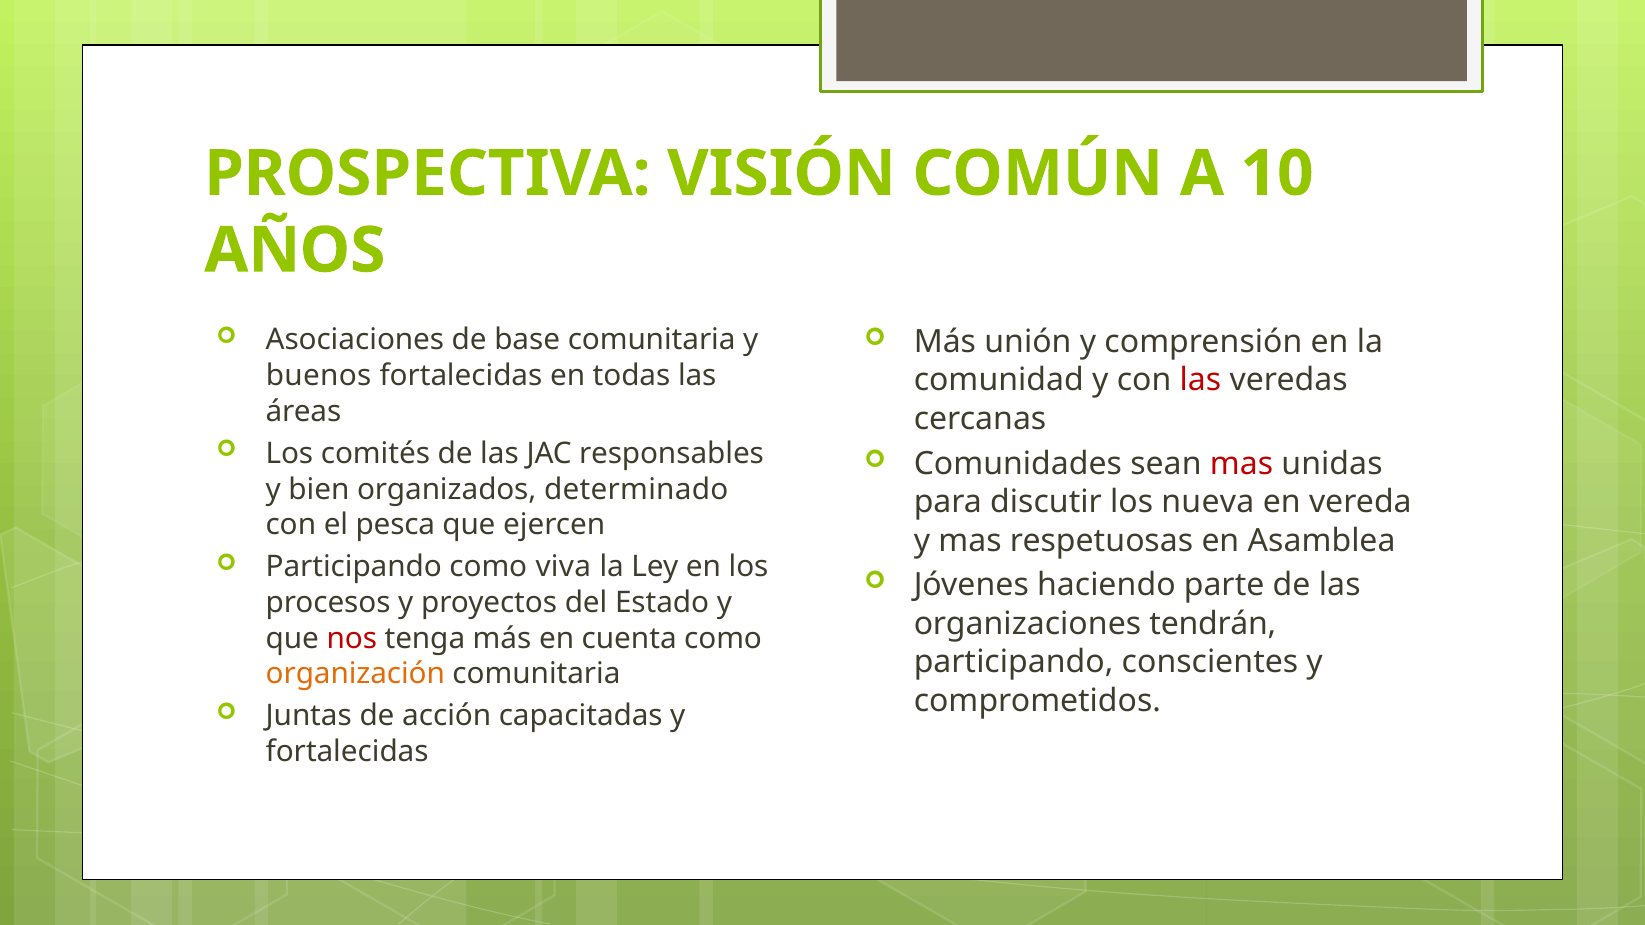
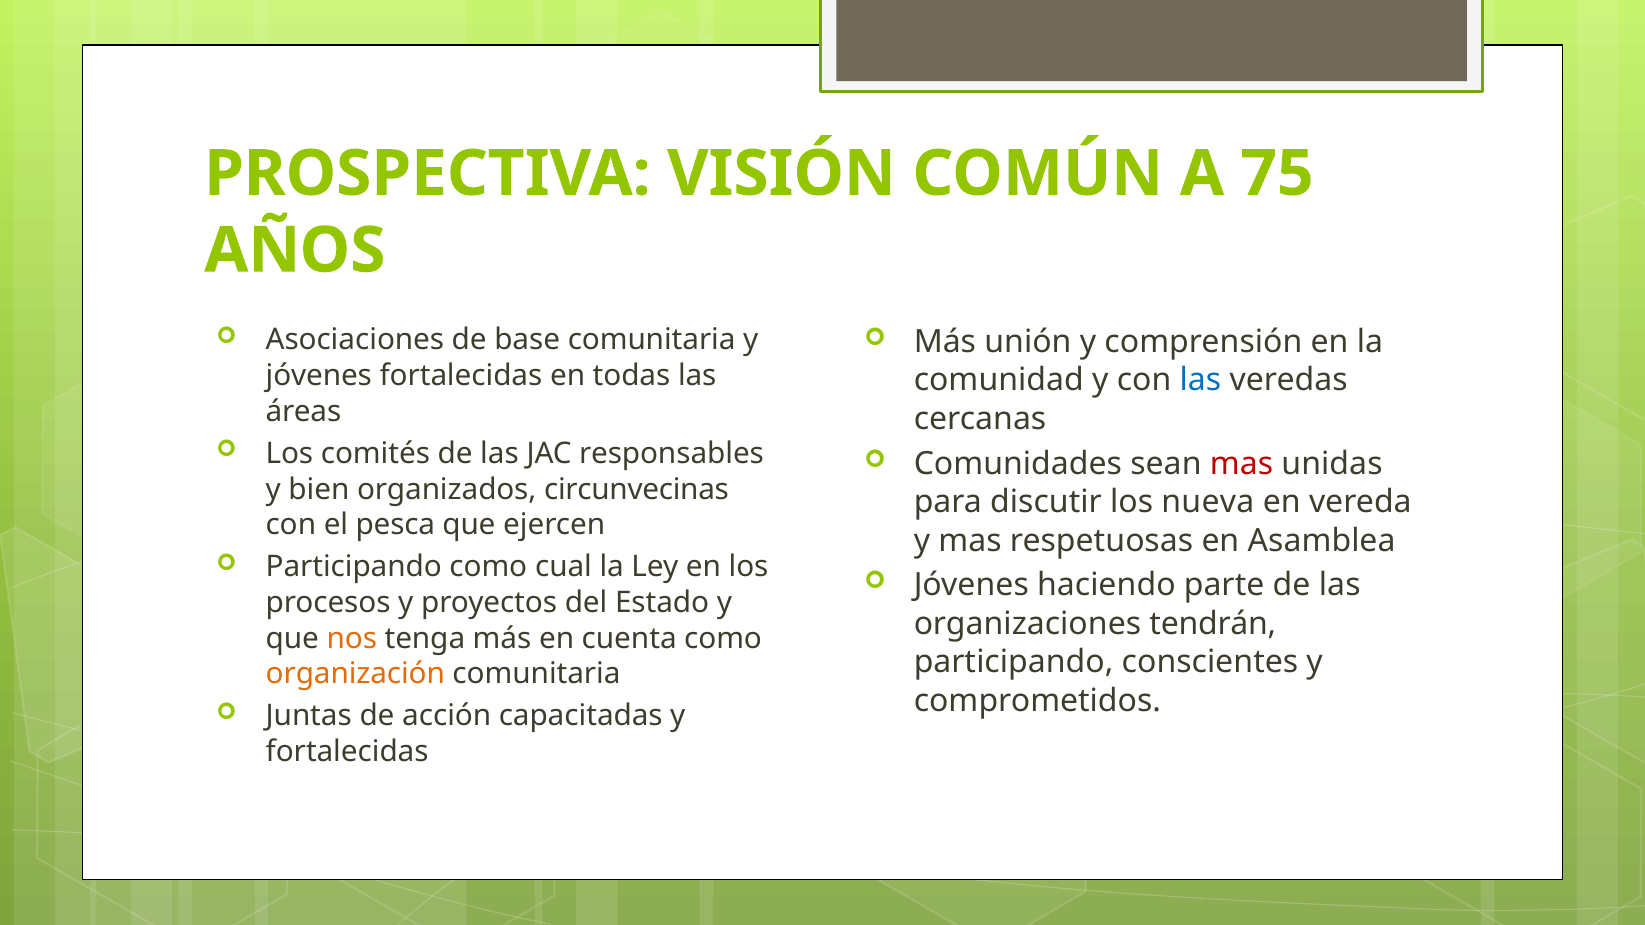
10: 10 -> 75
buenos at (319, 376): buenos -> jóvenes
las at (1200, 380) colour: red -> blue
determinado: determinado -> circunvecinas
viva: viva -> cual
nos colour: red -> orange
